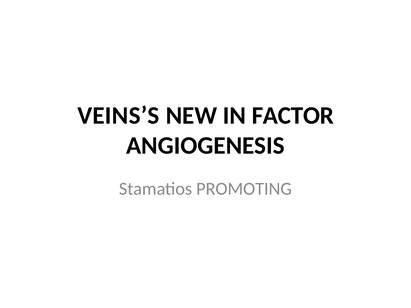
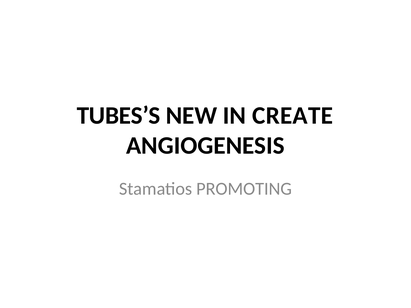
VEINS’S: VEINS’S -> TUBES’S
FACTOR: FACTOR -> CREATE
